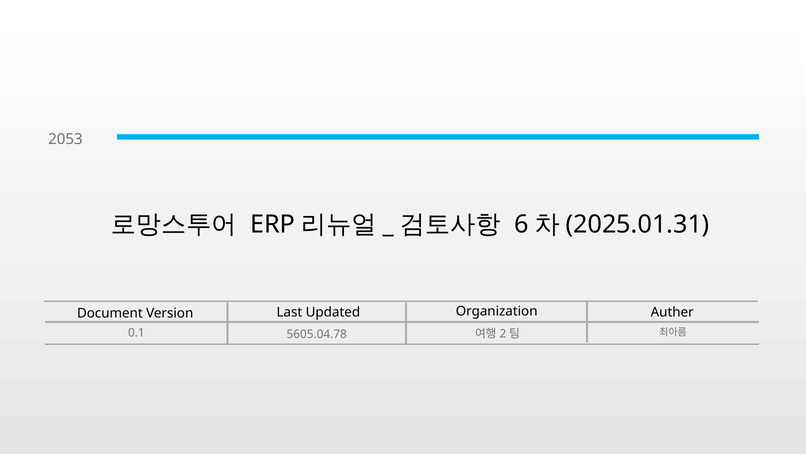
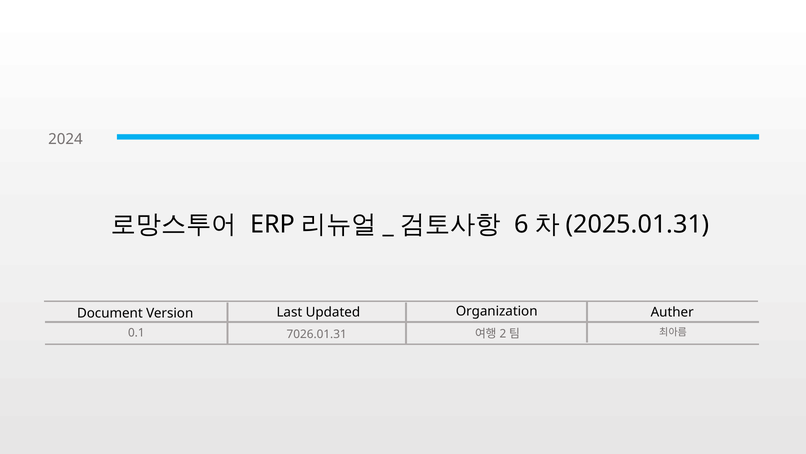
2053: 2053 -> 2024
5605.04.78: 5605.04.78 -> 7026.01.31
